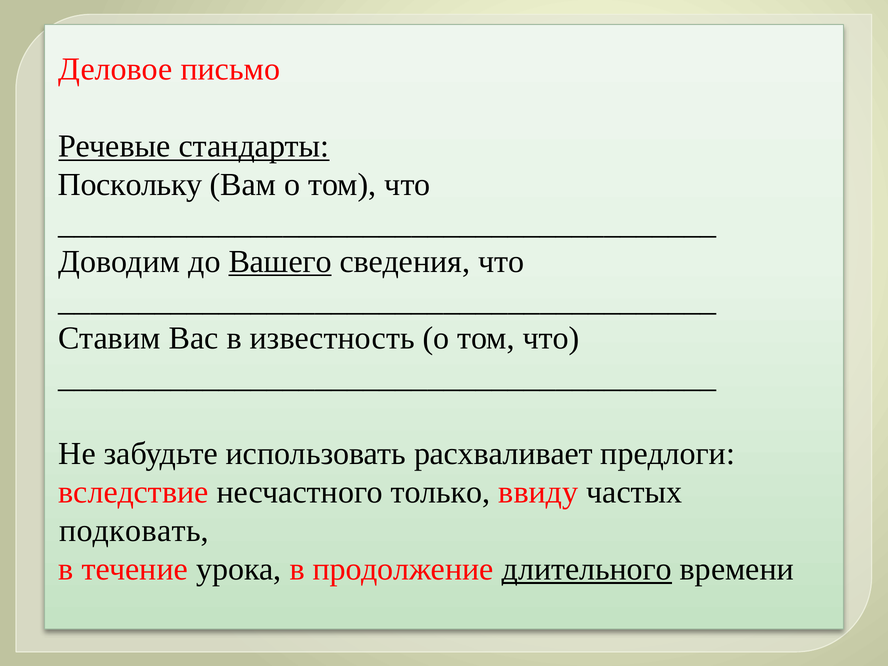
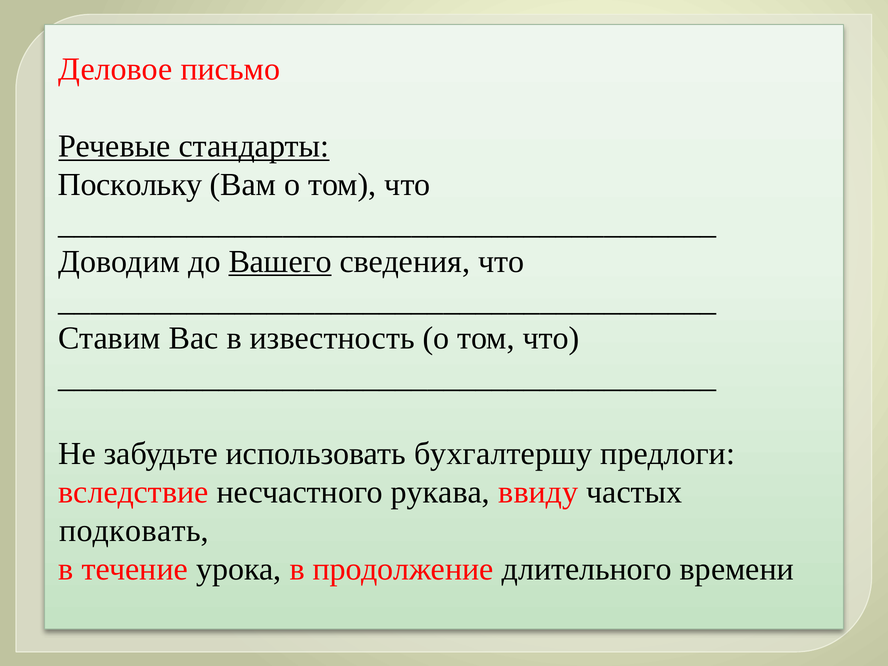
расхваливает: расхваливает -> бухгалтершу
только: только -> рукава
длительного underline: present -> none
